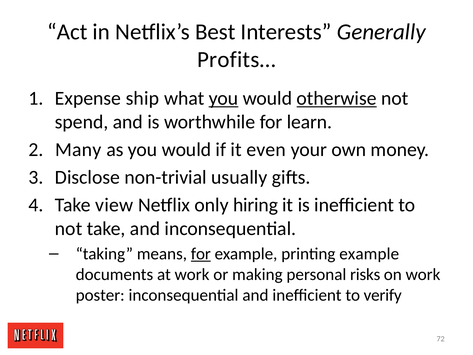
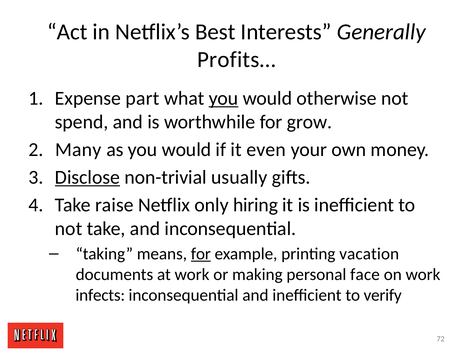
ship: ship -> part
otherwise underline: present -> none
learn: learn -> grow
Disclose underline: none -> present
view: view -> raise
printing example: example -> vacation
risks: risks -> face
poster: poster -> infects
